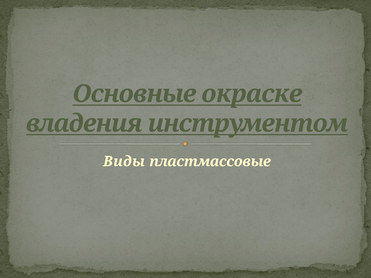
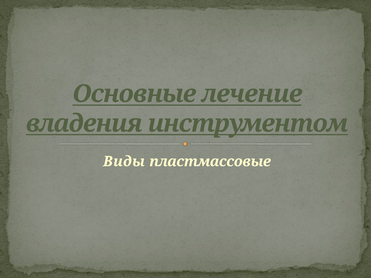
окраске: окраске -> лечение
